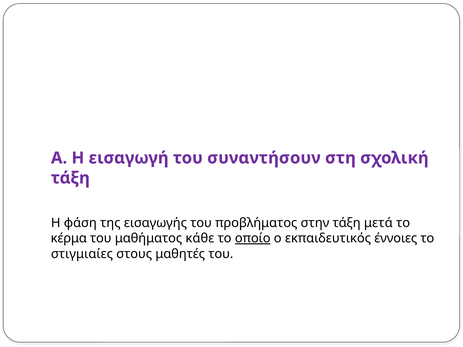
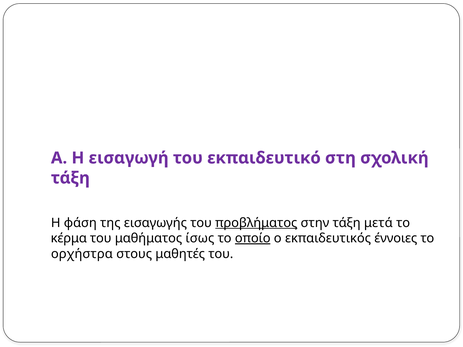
συναντήσουν: συναντήσουν -> εκπαιδευτικό
προβλήματος underline: none -> present
κάθε: κάθε -> ίσως
στιγμιαίες: στιγμιαίες -> ορχήστρα
